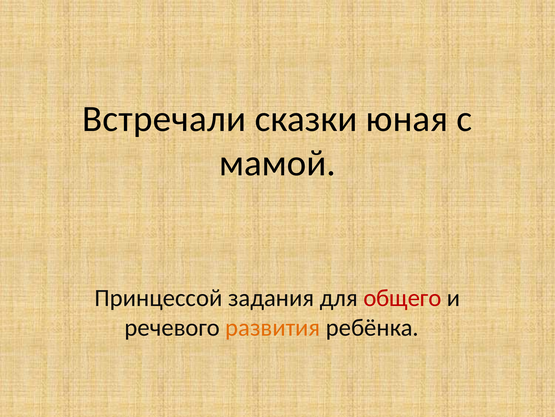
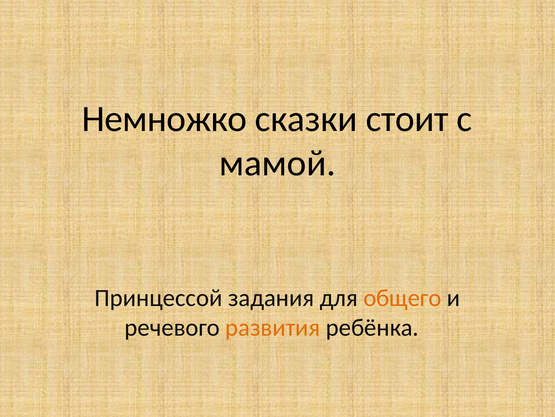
Встречали: Встречали -> Немножко
юная: юная -> стоит
общего colour: red -> orange
